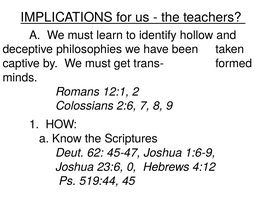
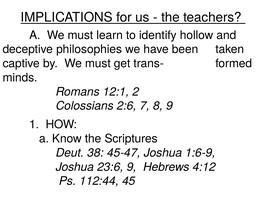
62: 62 -> 38
23:6 0: 0 -> 9
519:44: 519:44 -> 112:44
